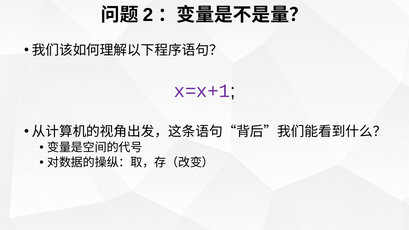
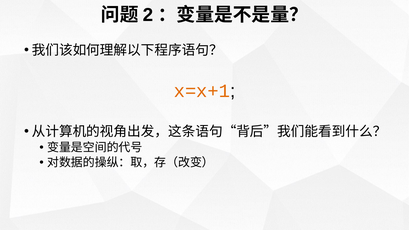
x=x+1 colour: purple -> orange
